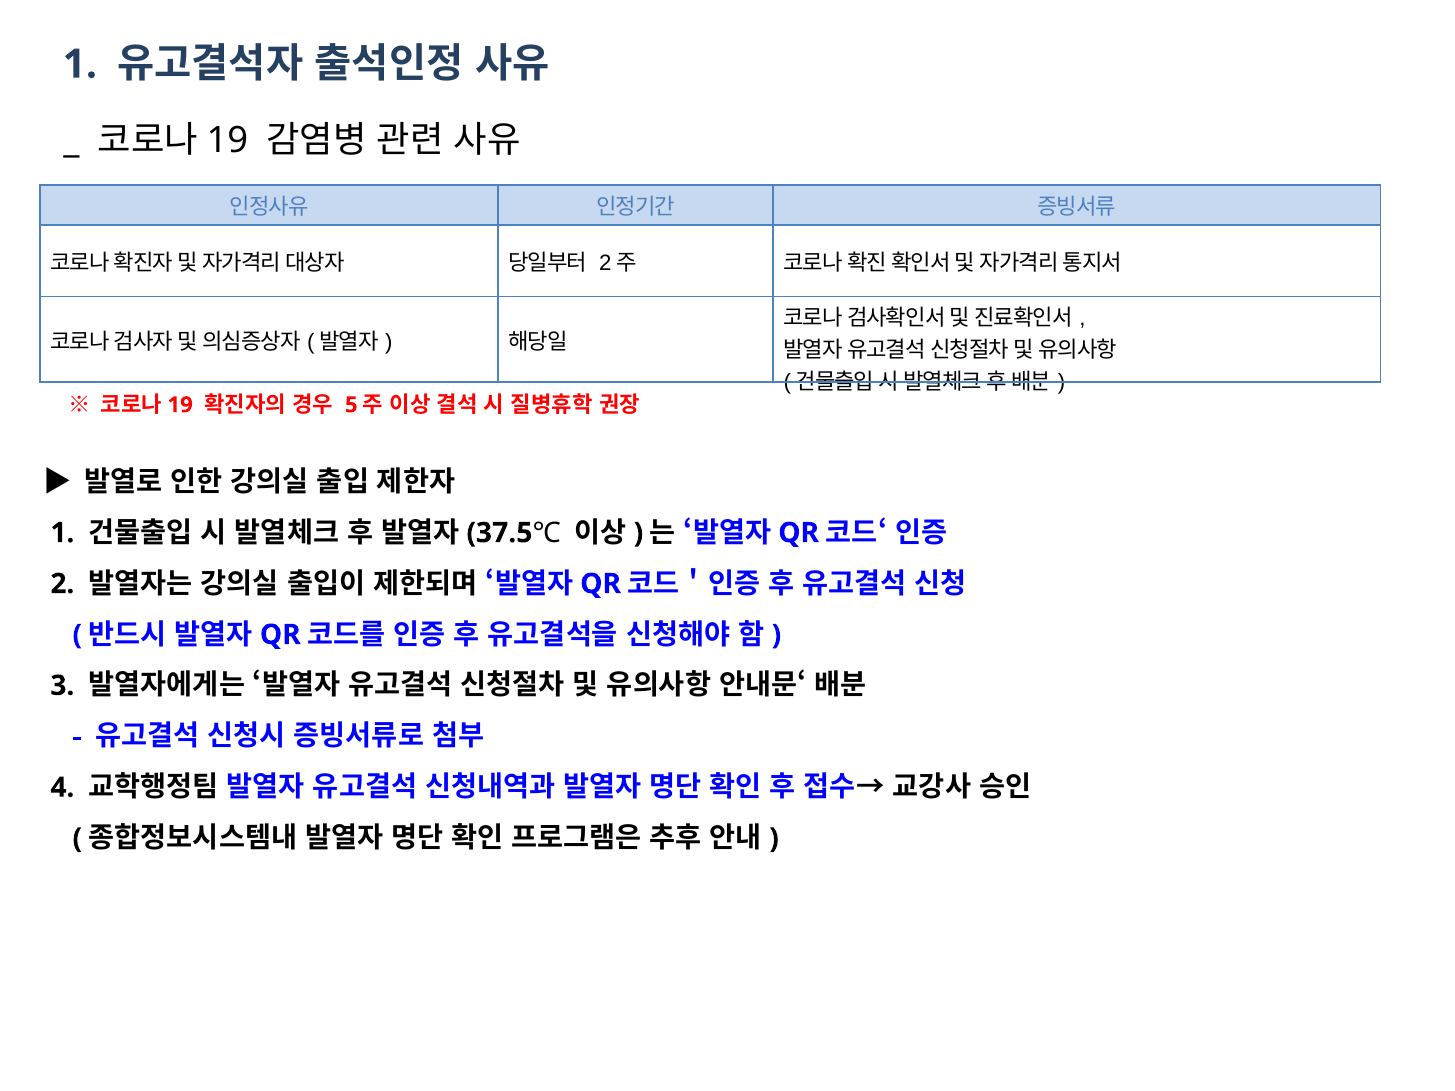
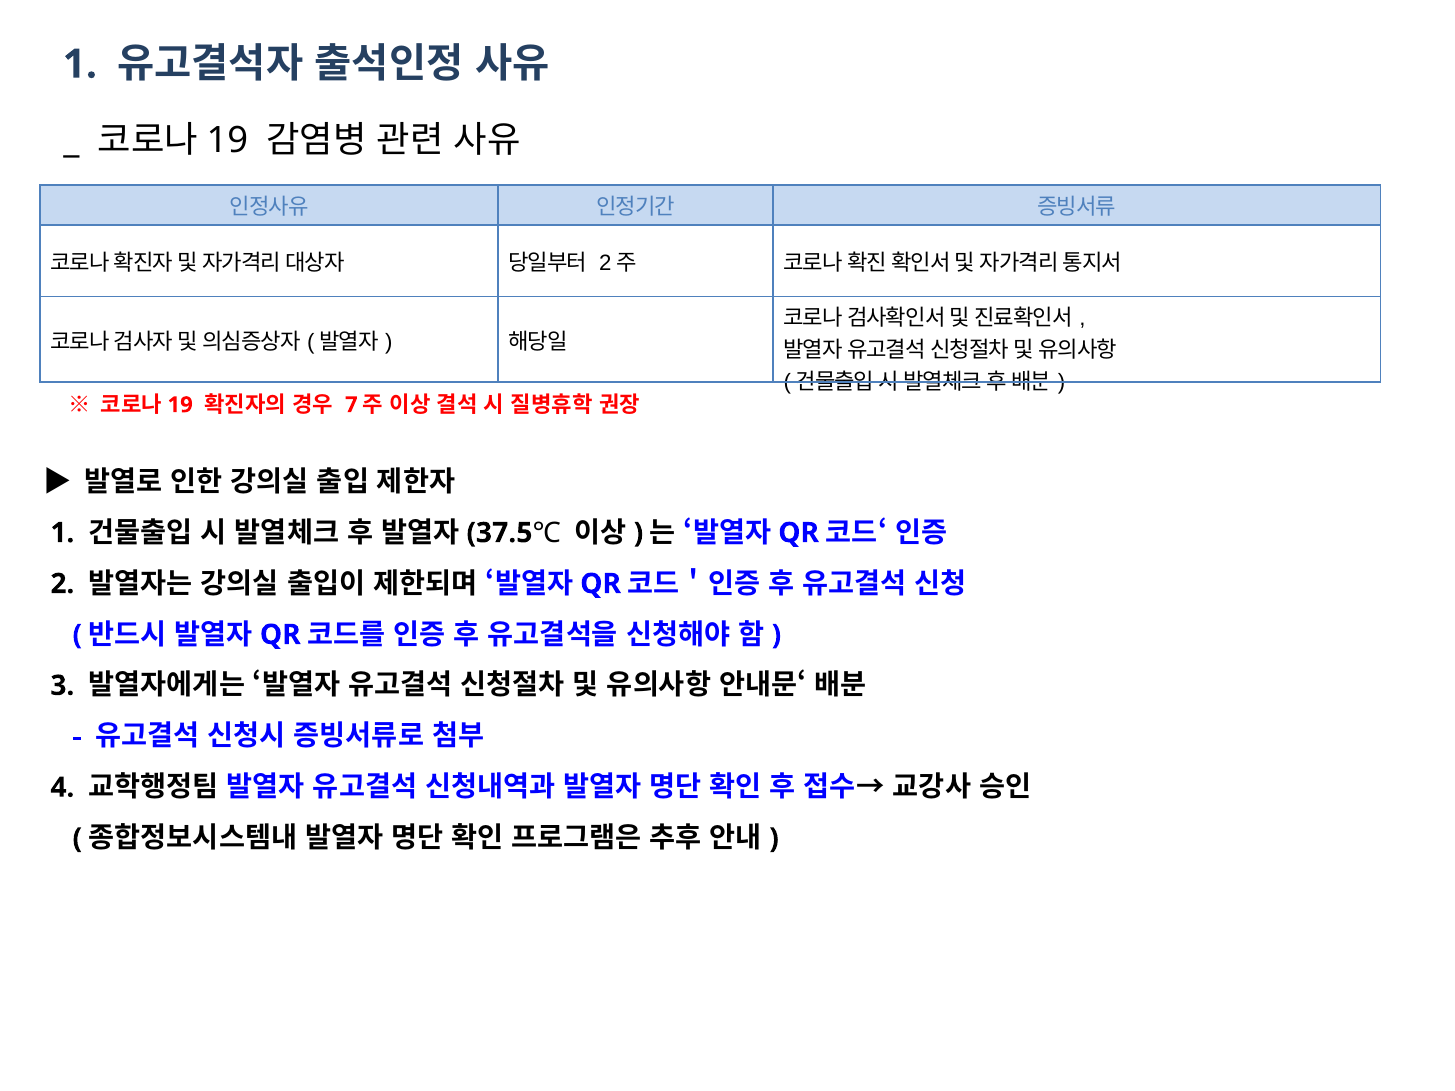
5: 5 -> 7
